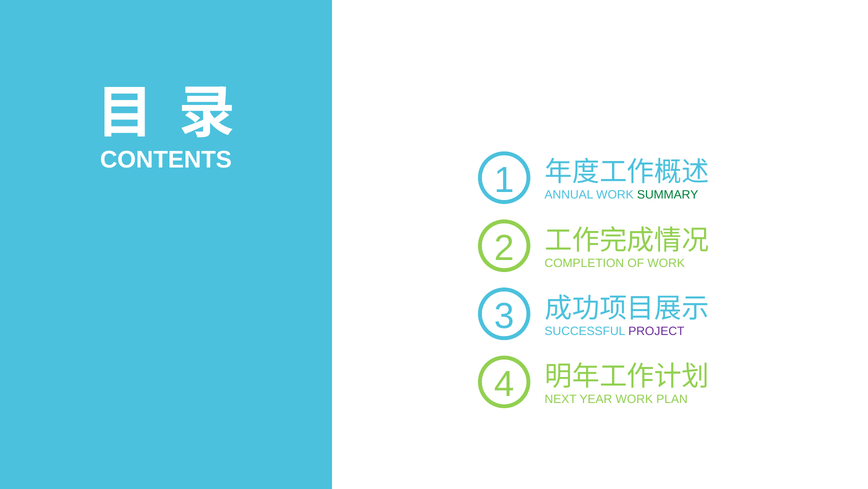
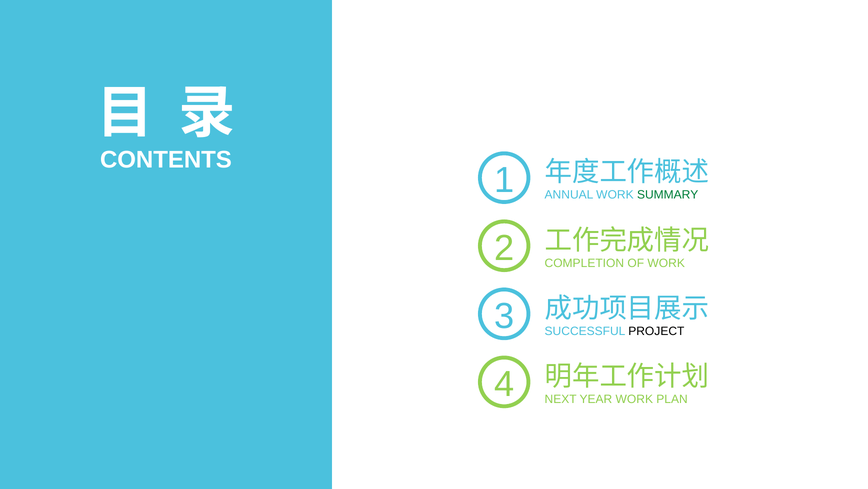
PROJECT colour: purple -> black
